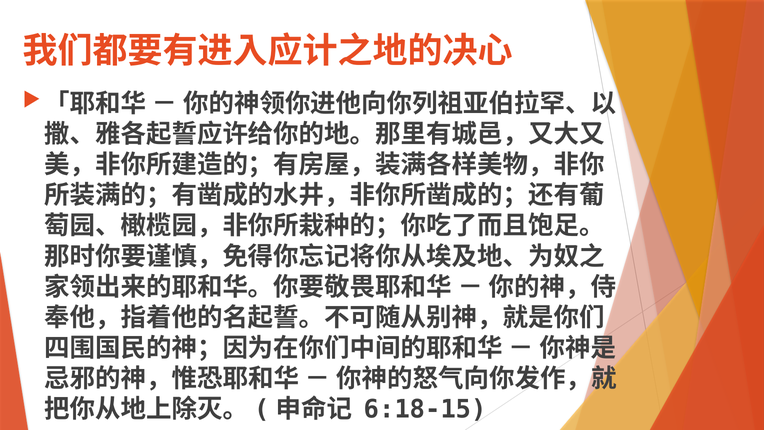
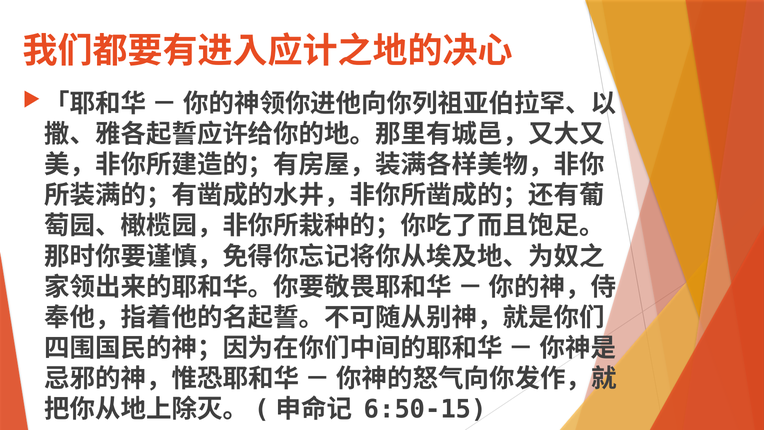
6:18-15: 6:18-15 -> 6:50-15
